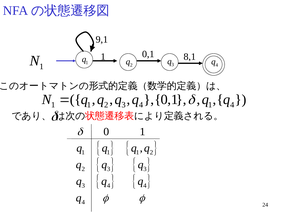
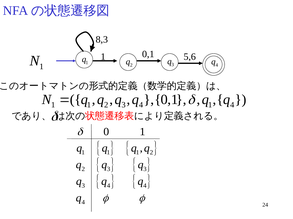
9,1: 9,1 -> 8,3
8,1: 8,1 -> 5,6
